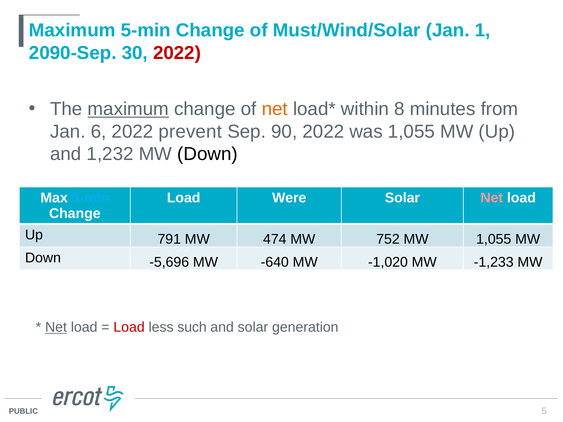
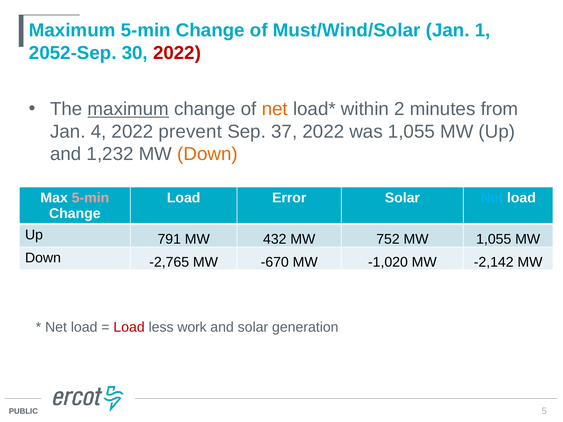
2090-Sep: 2090-Sep -> 2052-Sep
8: 8 -> 2
6: 6 -> 4
90: 90 -> 37
Down at (208, 154) colour: black -> orange
5-min at (90, 198) colour: light blue -> pink
Were: Were -> Error
Net at (492, 198) colour: pink -> light blue
474: 474 -> 432
-5,696: -5,696 -> -2,765
-640: -640 -> -670
-1,233: -1,233 -> -2,142
Net at (56, 327) underline: present -> none
such: such -> work
